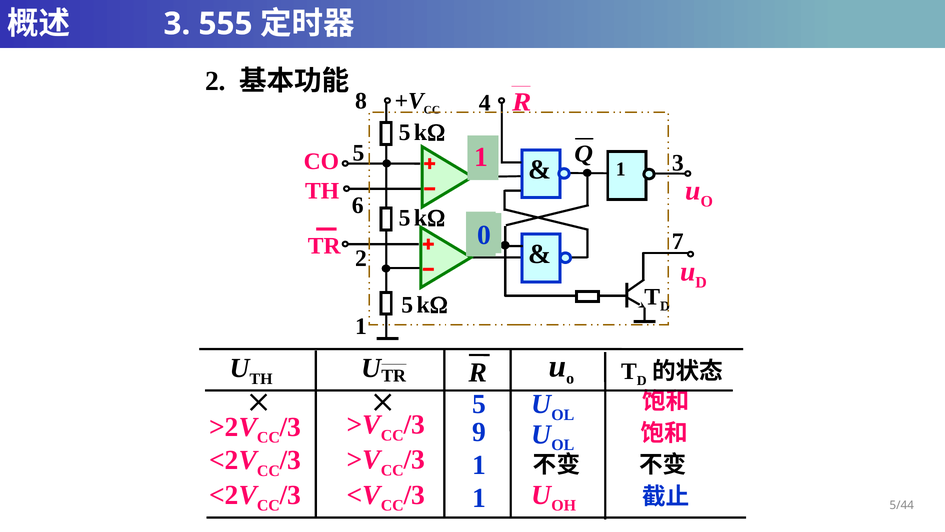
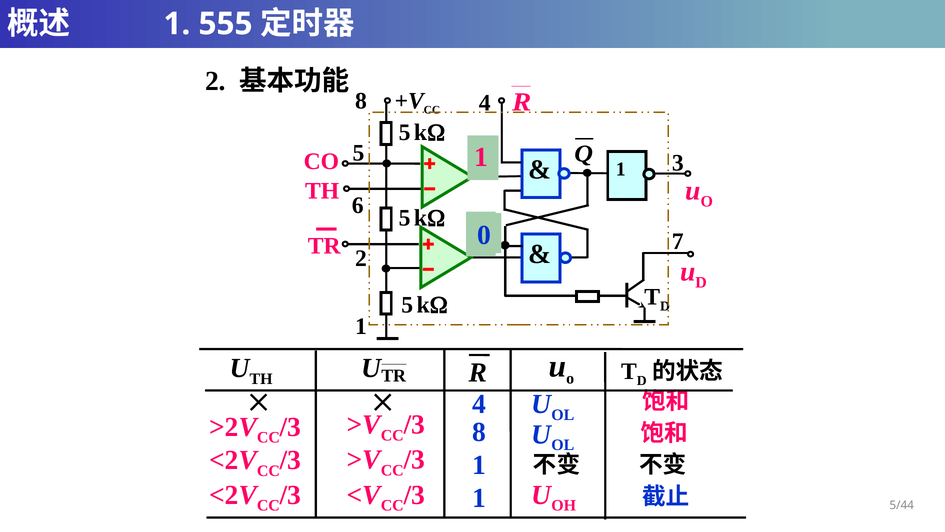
3 at (177, 24): 3 -> 1
5 at (479, 404): 5 -> 4
9 at (479, 432): 9 -> 8
